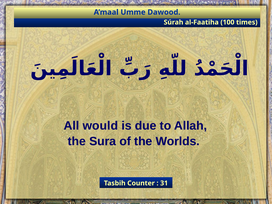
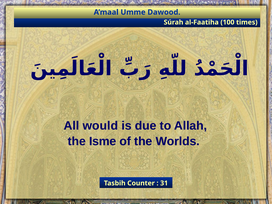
Sura: Sura -> Isme
